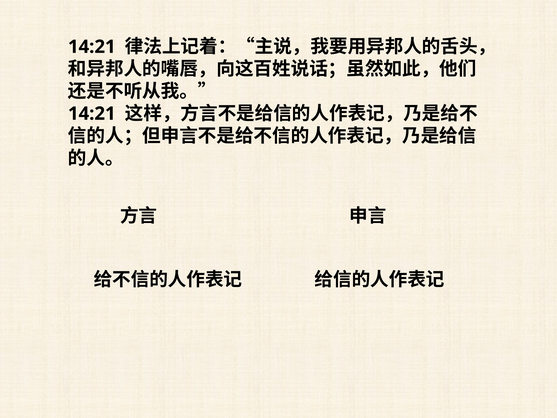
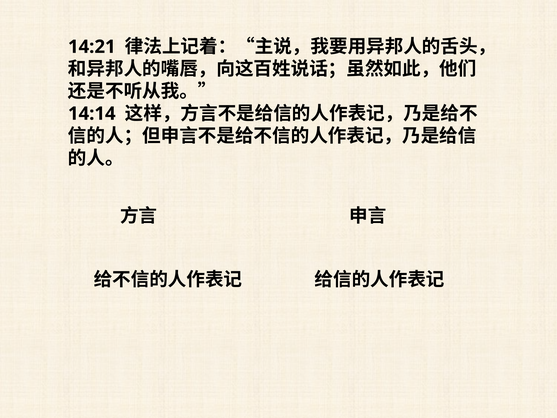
14:21 at (92, 114): 14:21 -> 14:14
